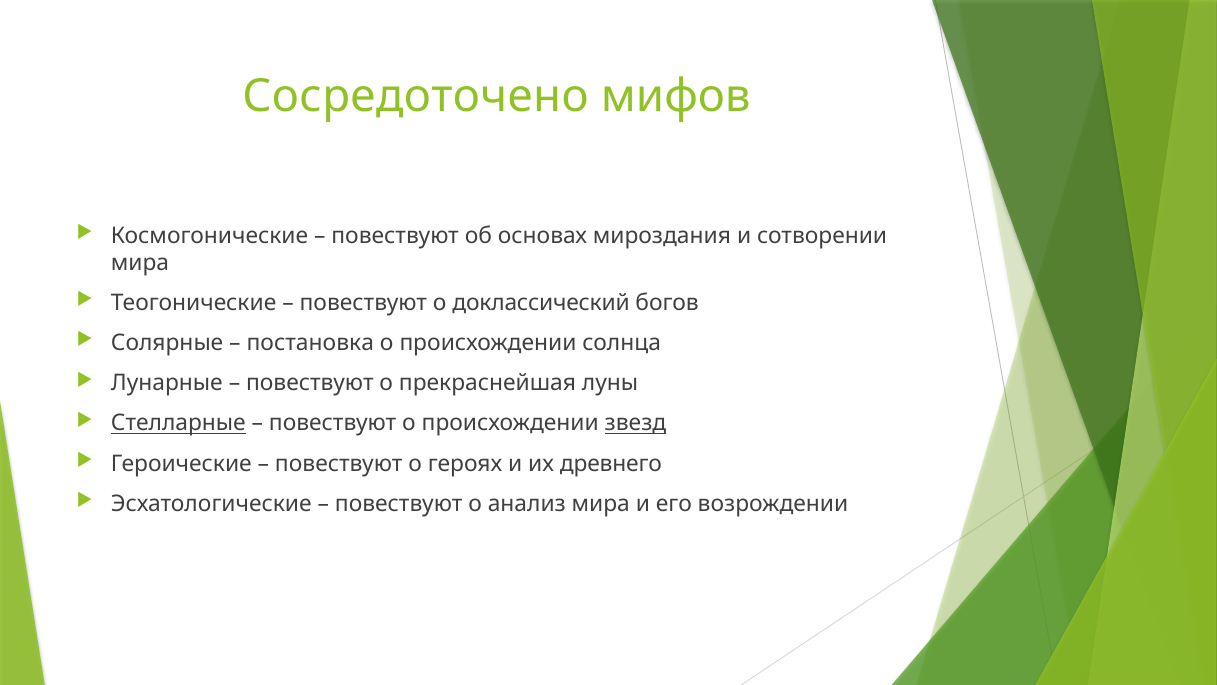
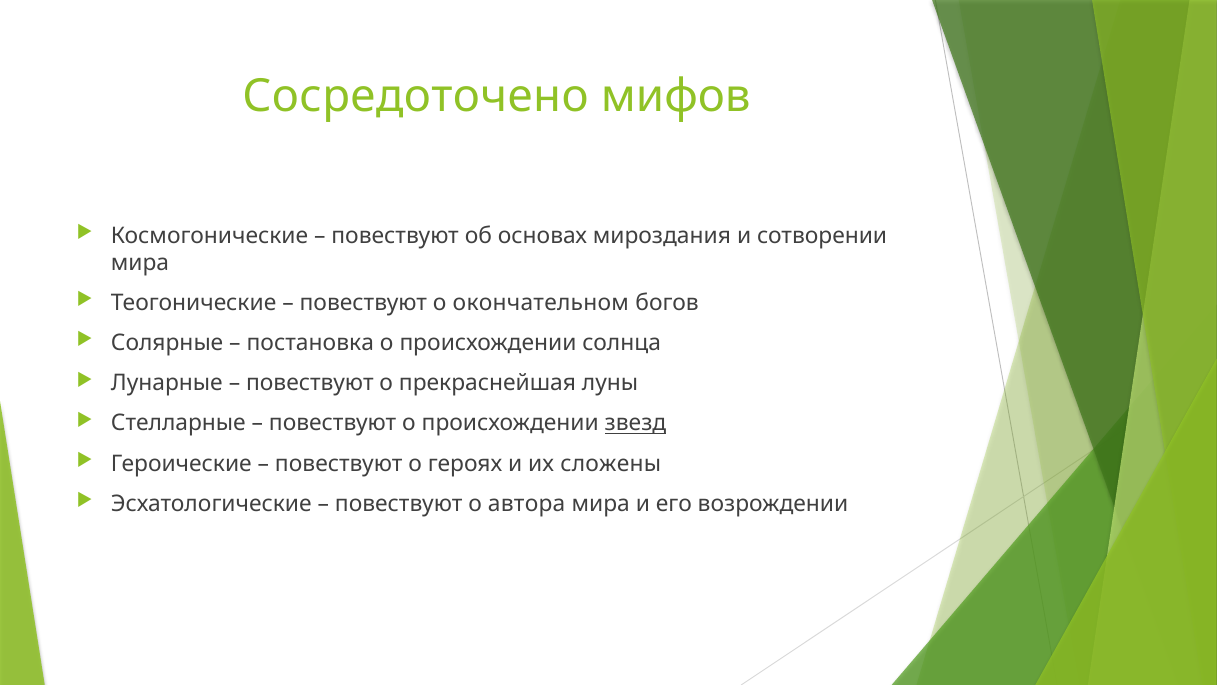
доклассический: доклассический -> окончательном
Стелларные underline: present -> none
древнего: древнего -> сложены
анализ: анализ -> автора
